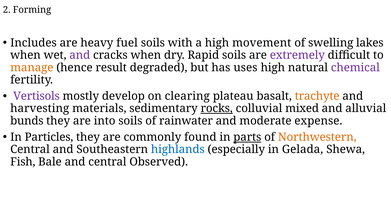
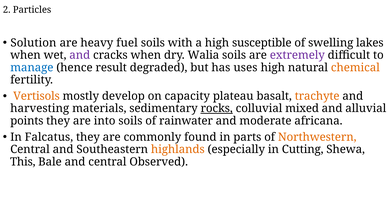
Forming: Forming -> Particles
Includes: Includes -> Solution
movement: movement -> susceptible
Rapid: Rapid -> Walia
manage colour: orange -> blue
chemical colour: purple -> orange
Vertisols colour: purple -> orange
clearing: clearing -> capacity
bunds: bunds -> points
expense: expense -> africana
Particles: Particles -> Falcatus
parts underline: present -> none
highlands colour: blue -> orange
Gelada: Gelada -> Cutting
Fish: Fish -> This
